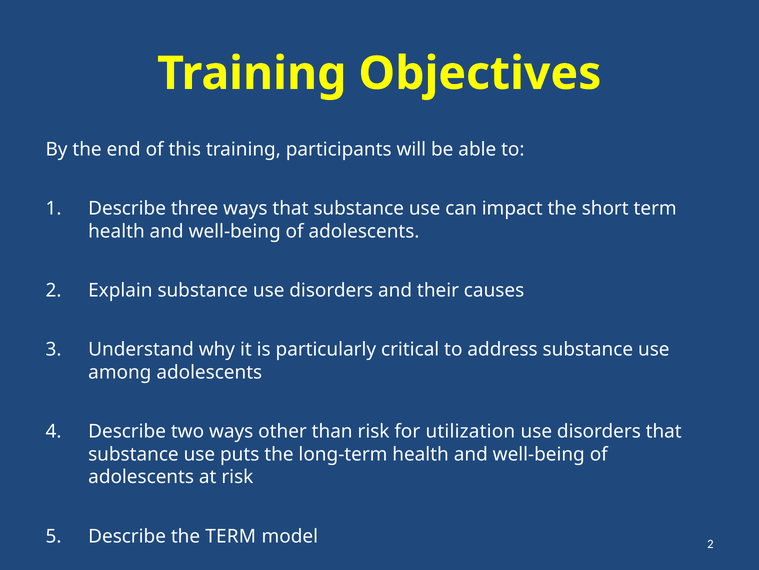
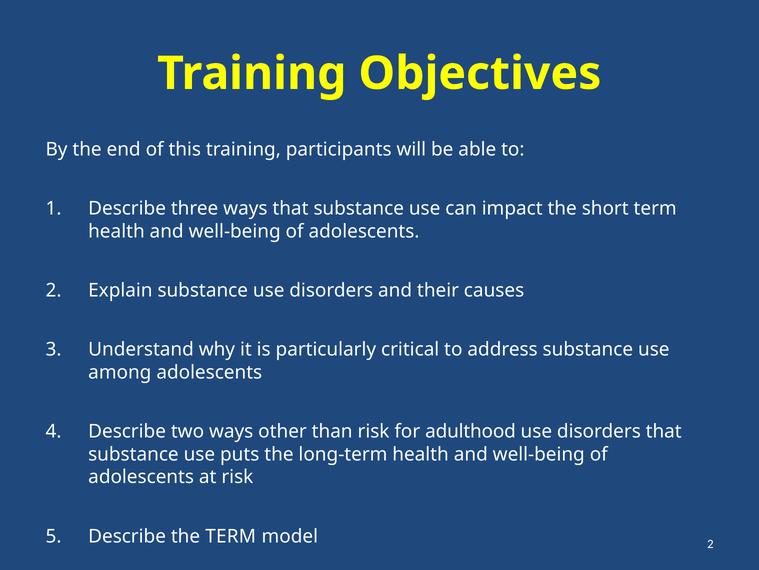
utilization: utilization -> adulthood
